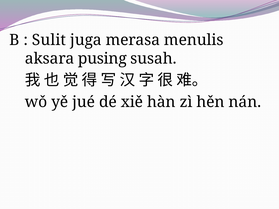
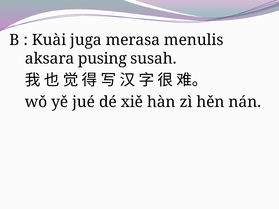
Sulit: Sulit -> Kuài
